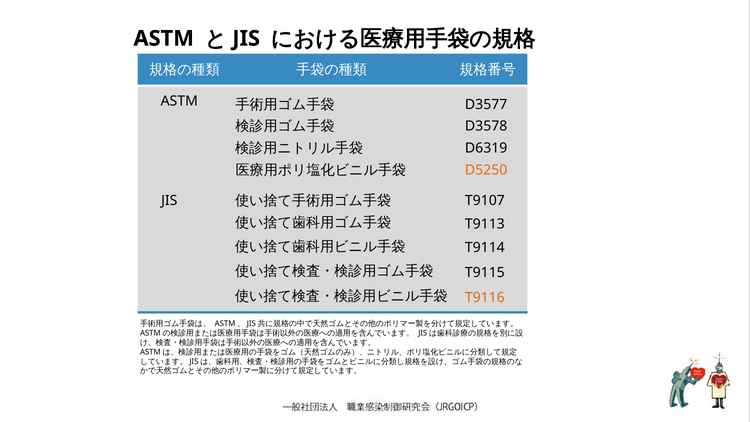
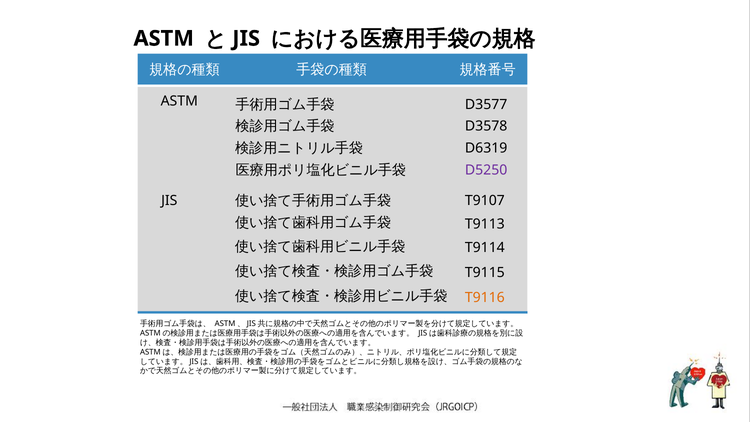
D5250 colour: orange -> purple
